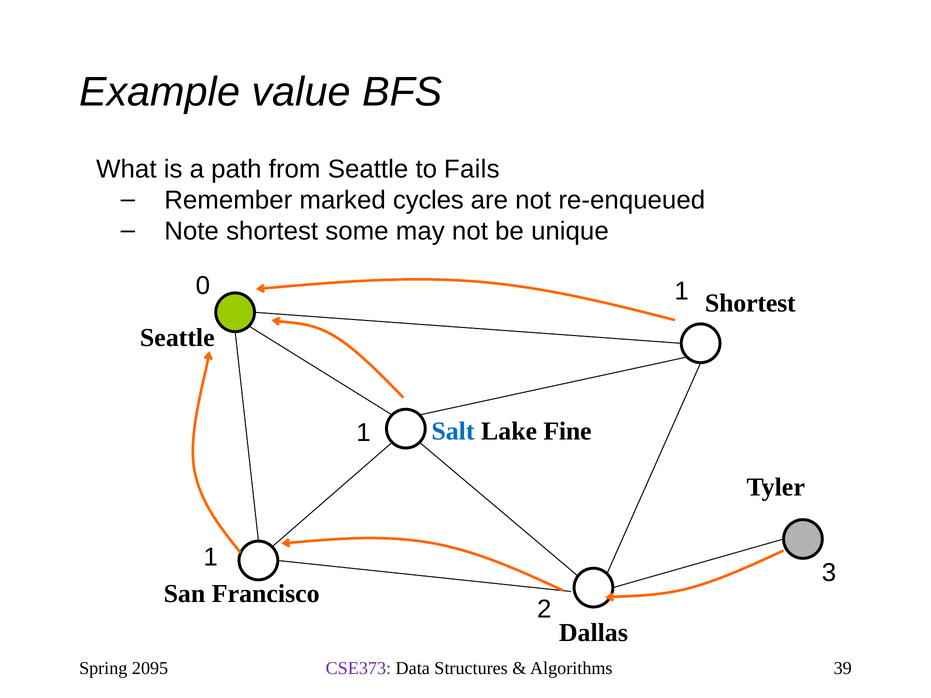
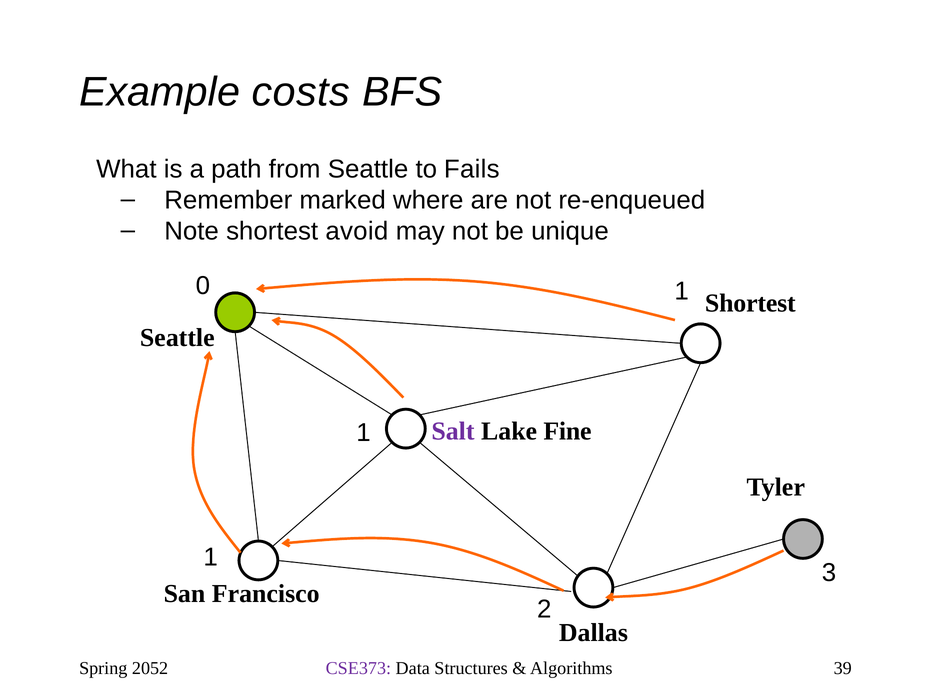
value: value -> costs
cycles: cycles -> where
some: some -> avoid
Salt colour: blue -> purple
2095: 2095 -> 2052
